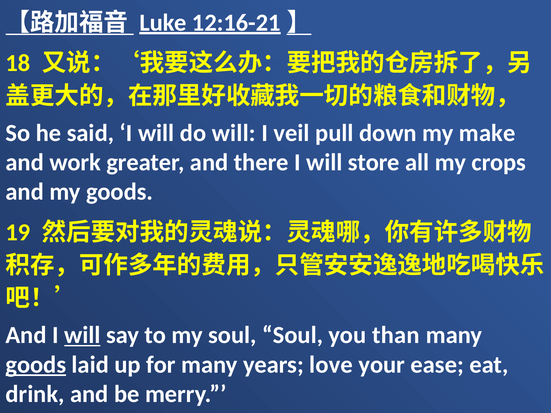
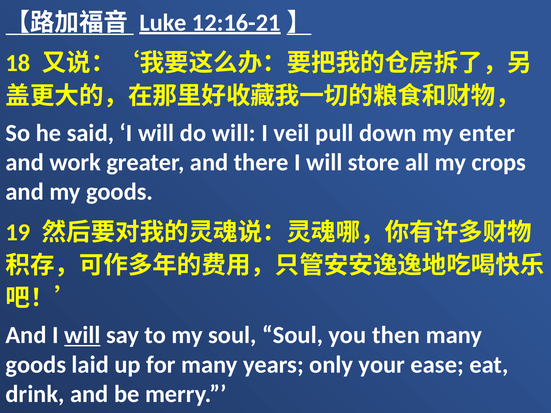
make: make -> enter
than: than -> then
goods at (36, 365) underline: present -> none
love: love -> only
